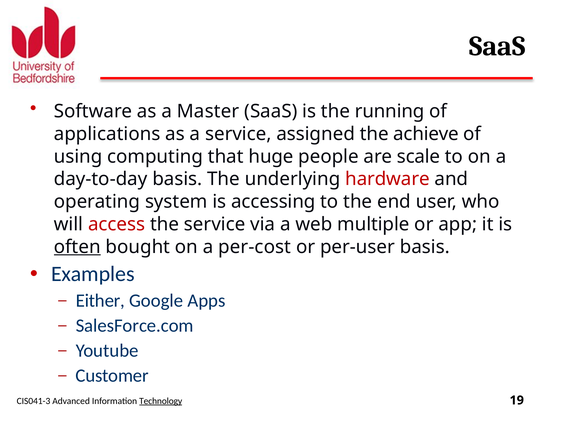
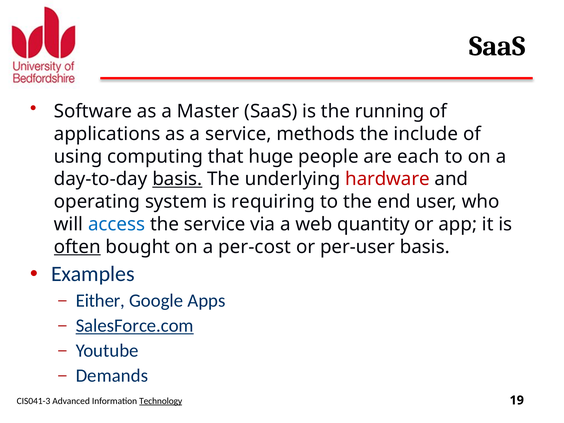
assigned: assigned -> methods
achieve: achieve -> include
scale: scale -> each
basis at (177, 179) underline: none -> present
accessing: accessing -> requiring
access colour: red -> blue
multiple: multiple -> quantity
SalesForce.com underline: none -> present
Customer: Customer -> Demands
